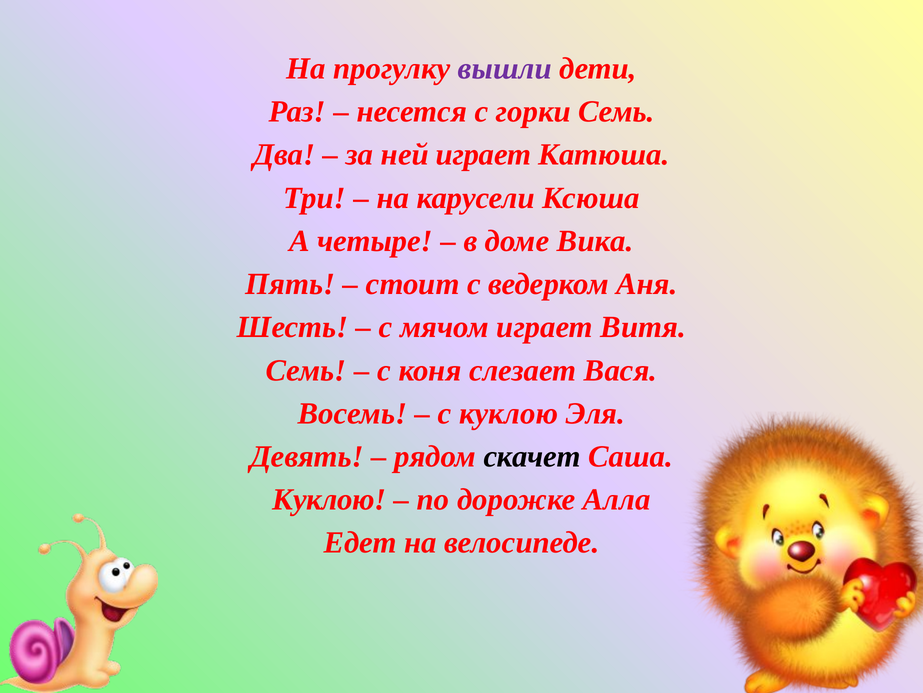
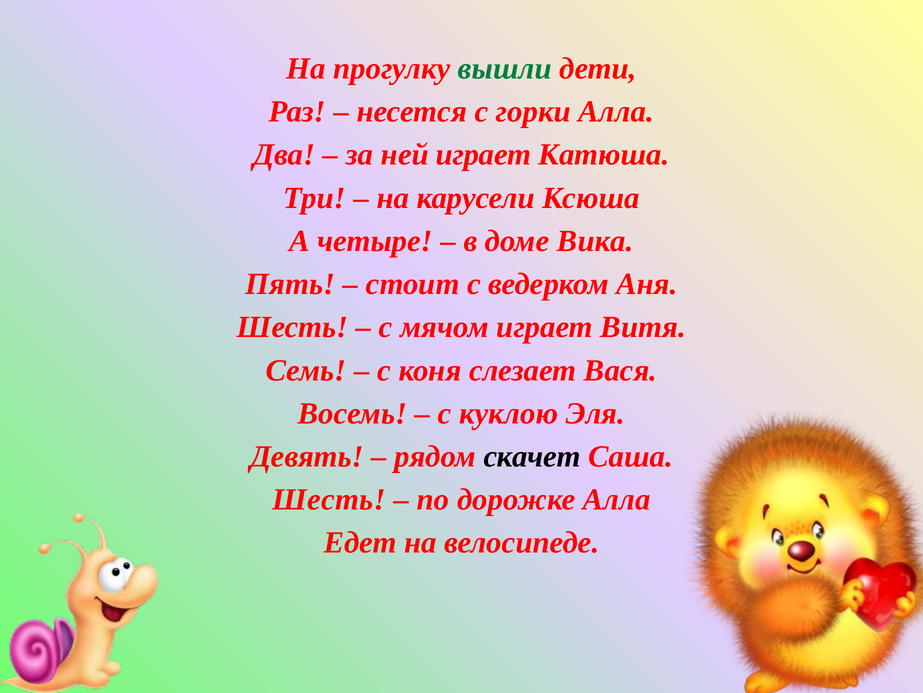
вышли colour: purple -> green
горки Семь: Семь -> Алла
Куклою at (329, 499): Куклою -> Шесть
